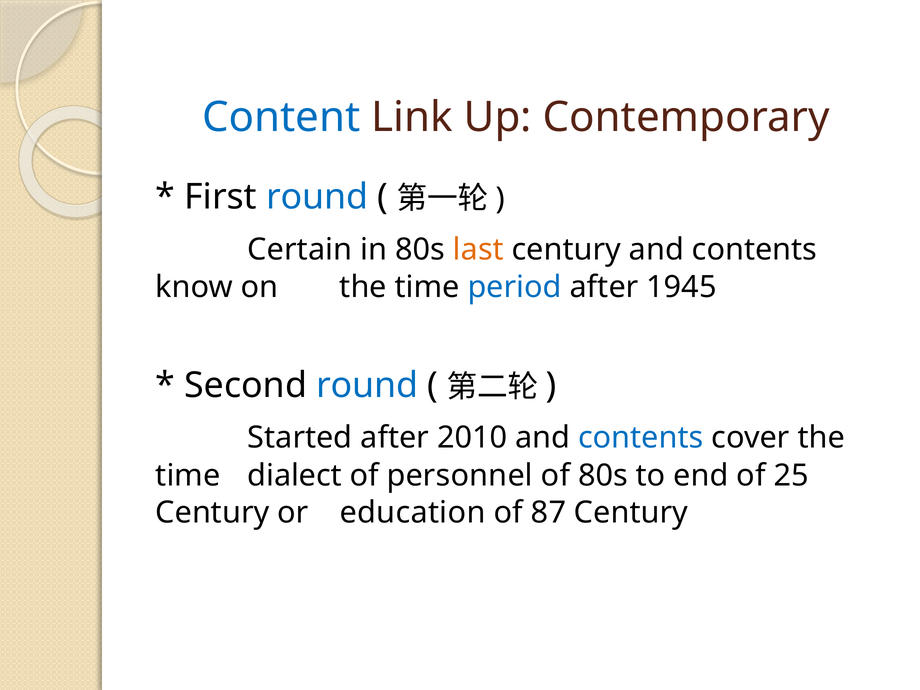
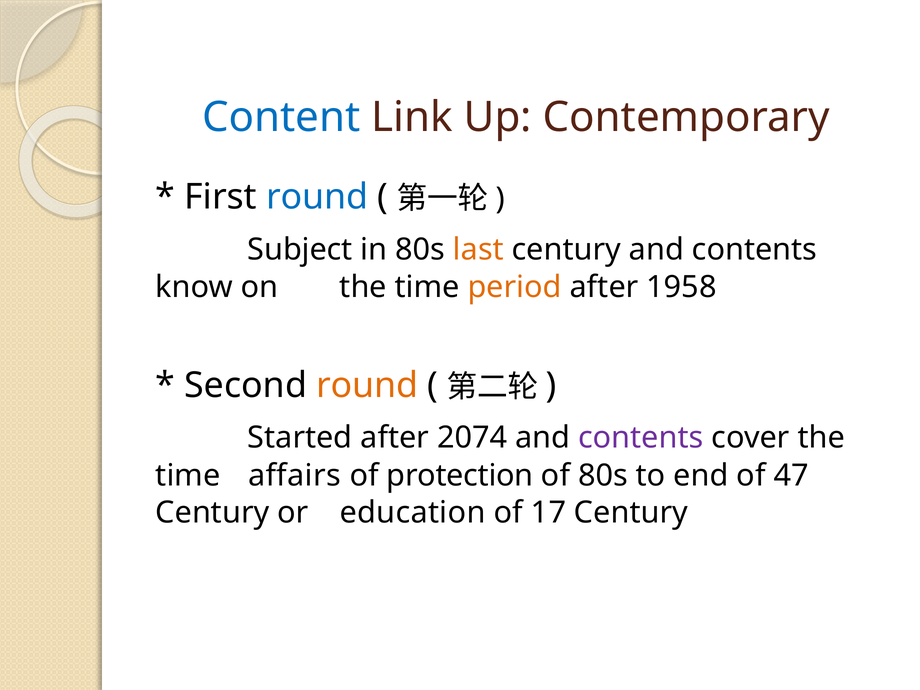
Certain: Certain -> Subject
period colour: blue -> orange
1945: 1945 -> 1958
round at (367, 386) colour: blue -> orange
2010: 2010 -> 2074
contents at (641, 438) colour: blue -> purple
dialect: dialect -> affairs
personnel: personnel -> protection
25: 25 -> 47
87: 87 -> 17
